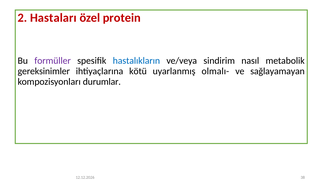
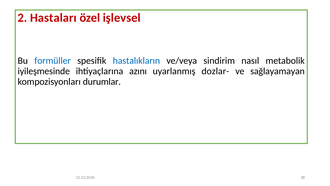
protein: protein -> işlevsel
formüller colour: purple -> blue
gereksinimler: gereksinimler -> iyileşmesinde
kötü: kötü -> azını
olmalı-: olmalı- -> dozlar-
